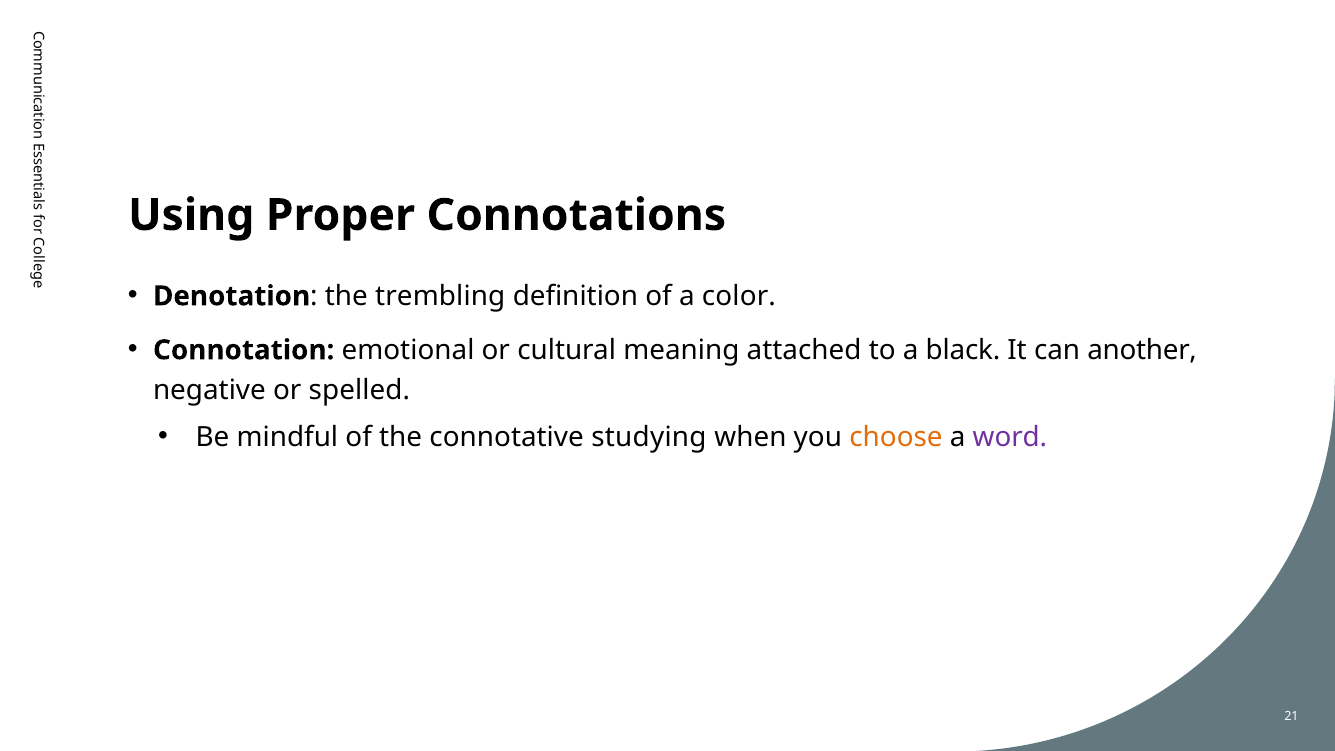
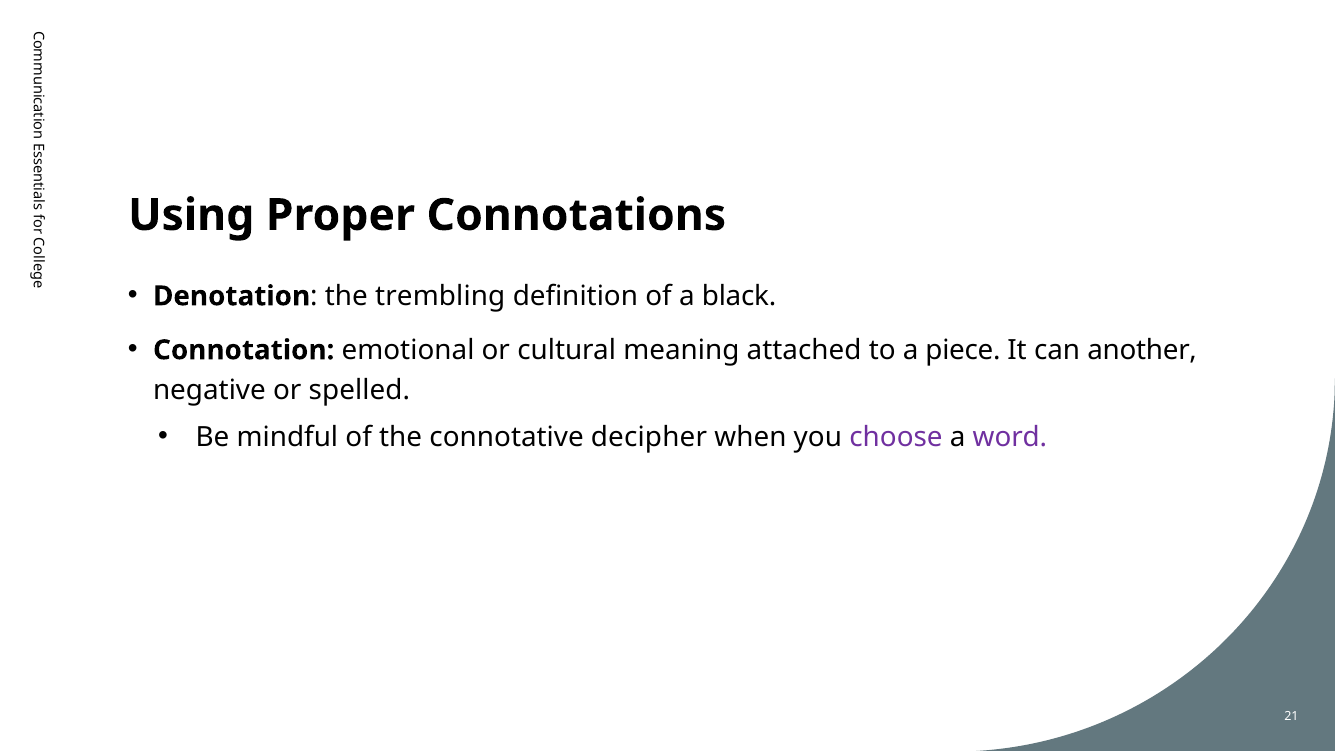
color: color -> black
black: black -> piece
studying: studying -> decipher
choose colour: orange -> purple
